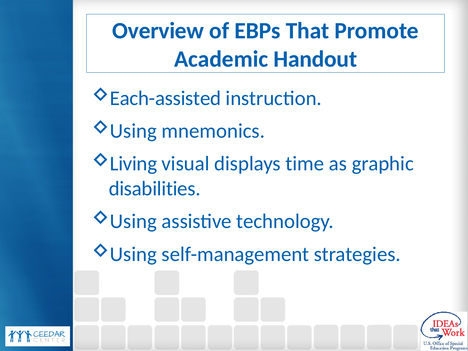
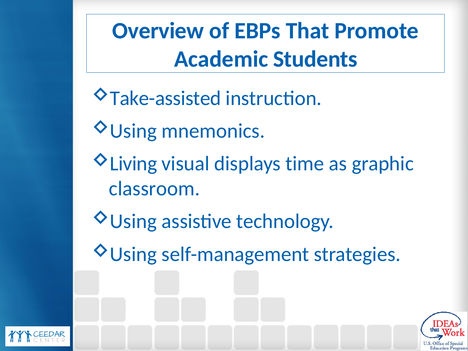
Handout: Handout -> Students
Each-assisted: Each-assisted -> Take-assisted
disabilities: disabilities -> classroom
